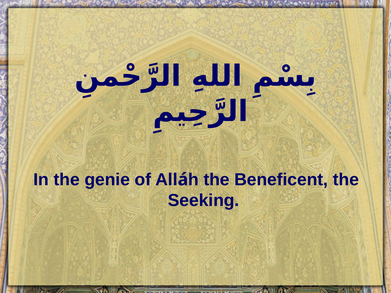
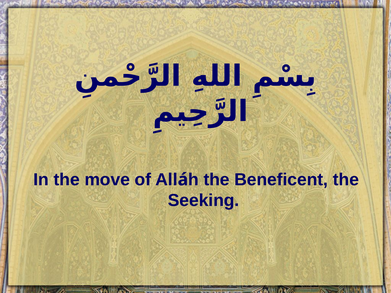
genie: genie -> move
